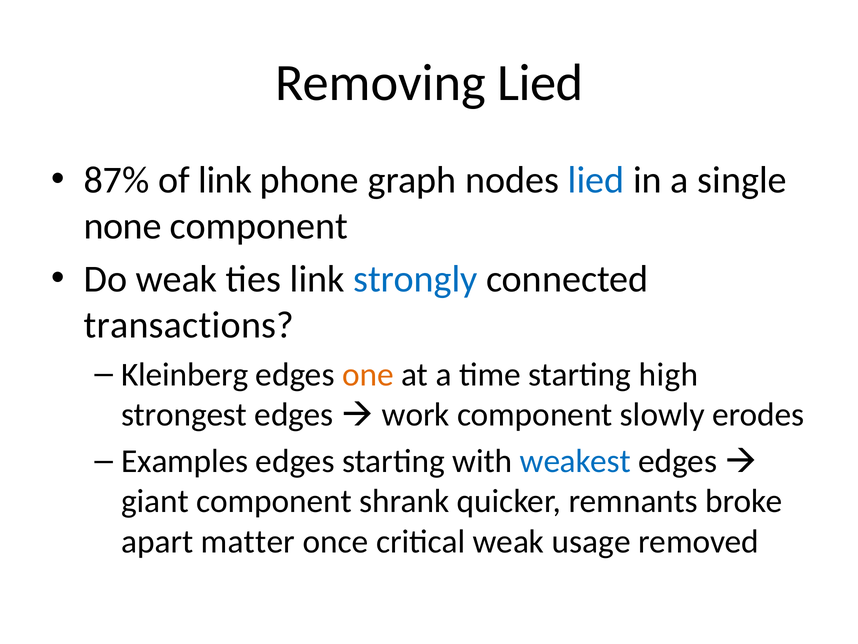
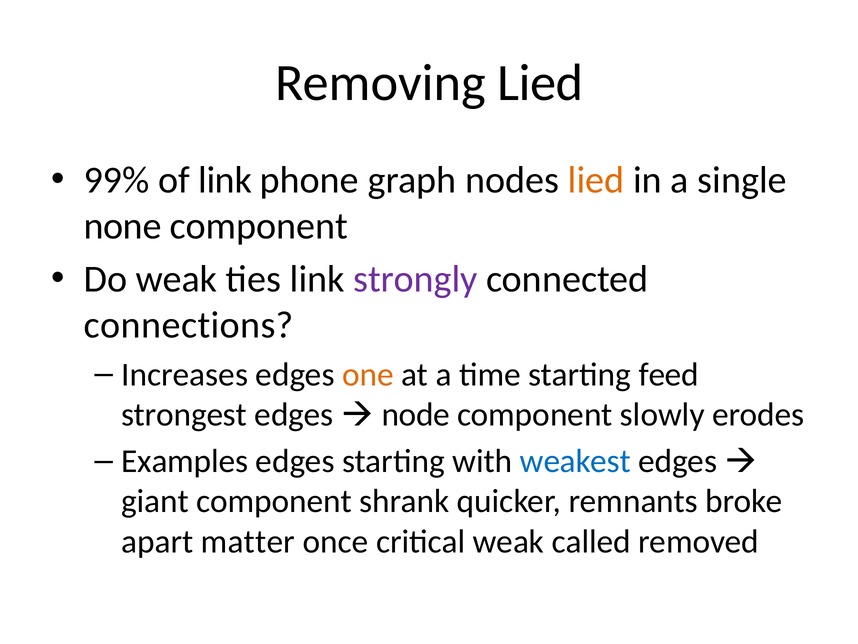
87%: 87% -> 99%
lied at (596, 180) colour: blue -> orange
strongly colour: blue -> purple
transactions: transactions -> connections
Kleinberg: Kleinberg -> Increases
high: high -> feed
work: work -> node
usage: usage -> called
